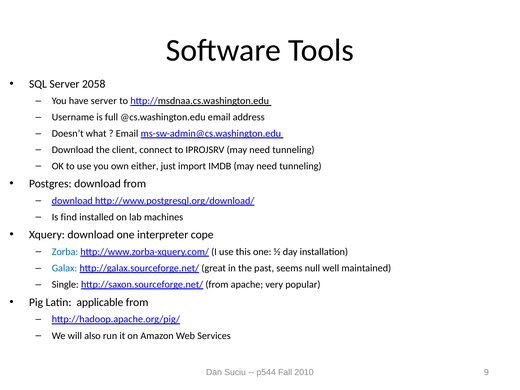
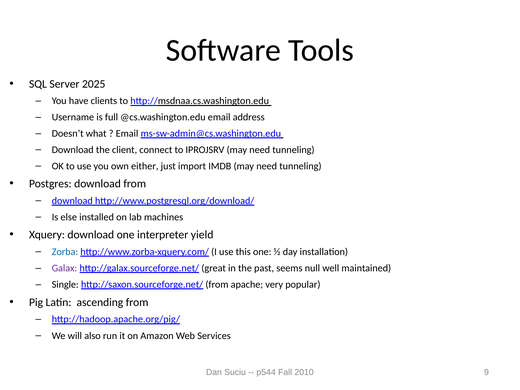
2058: 2058 -> 2025
have server: server -> clients
find: find -> else
cope: cope -> yield
Galax colour: blue -> purple
applicable: applicable -> ascending
